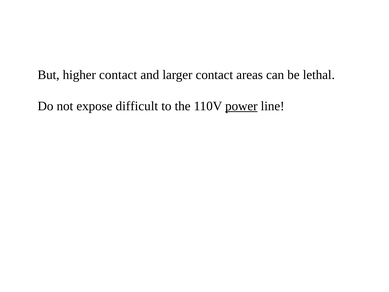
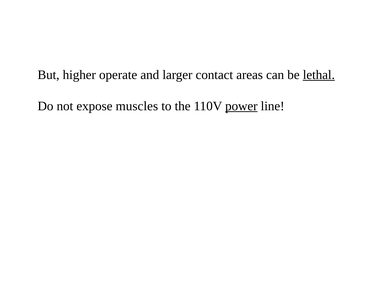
higher contact: contact -> operate
lethal underline: none -> present
difficult: difficult -> muscles
